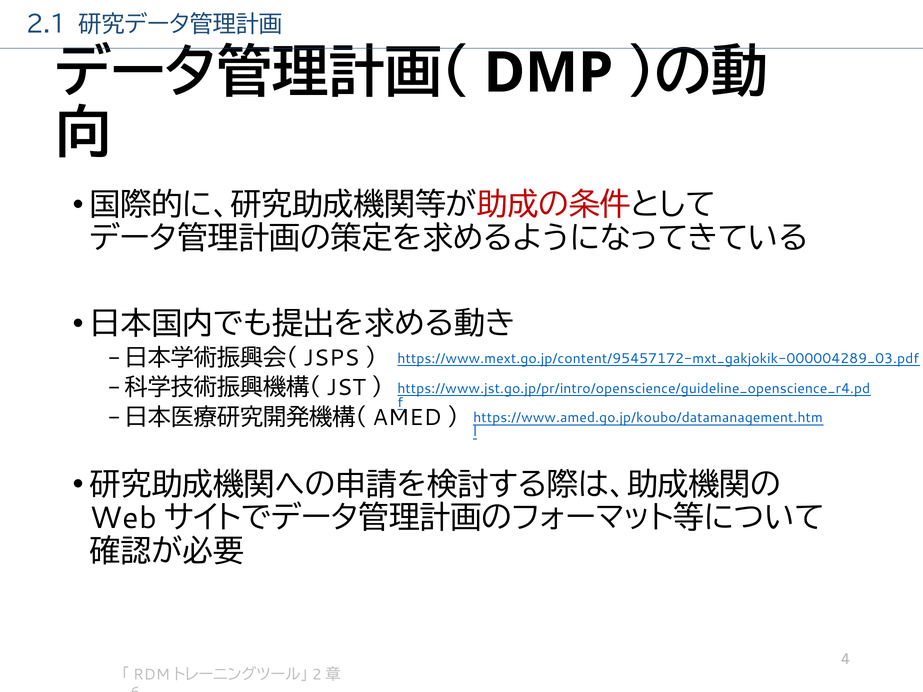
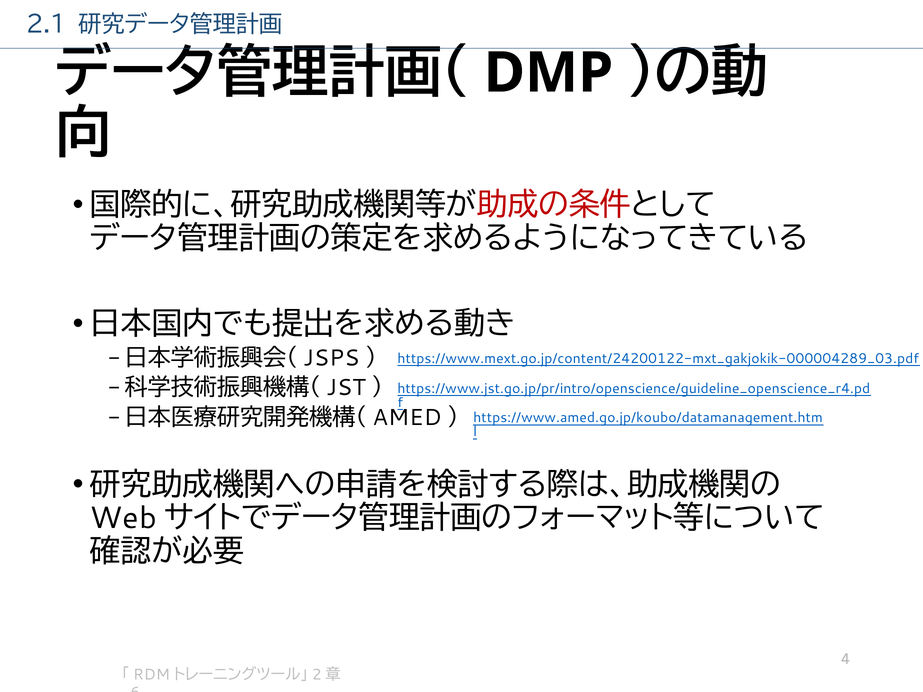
https://www.mext.go.jp/content/95457172-mxt_gakjokik-000004289_03.pdf: https://www.mext.go.jp/content/95457172-mxt_gakjokik-000004289_03.pdf -> https://www.mext.go.jp/content/24200122-mxt_gakjokik-000004289_03.pdf
